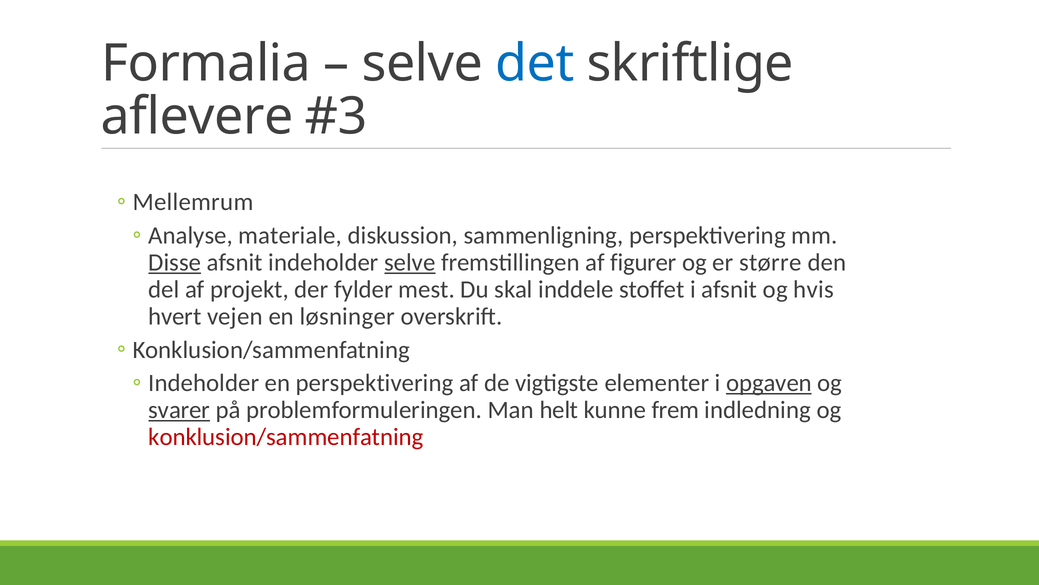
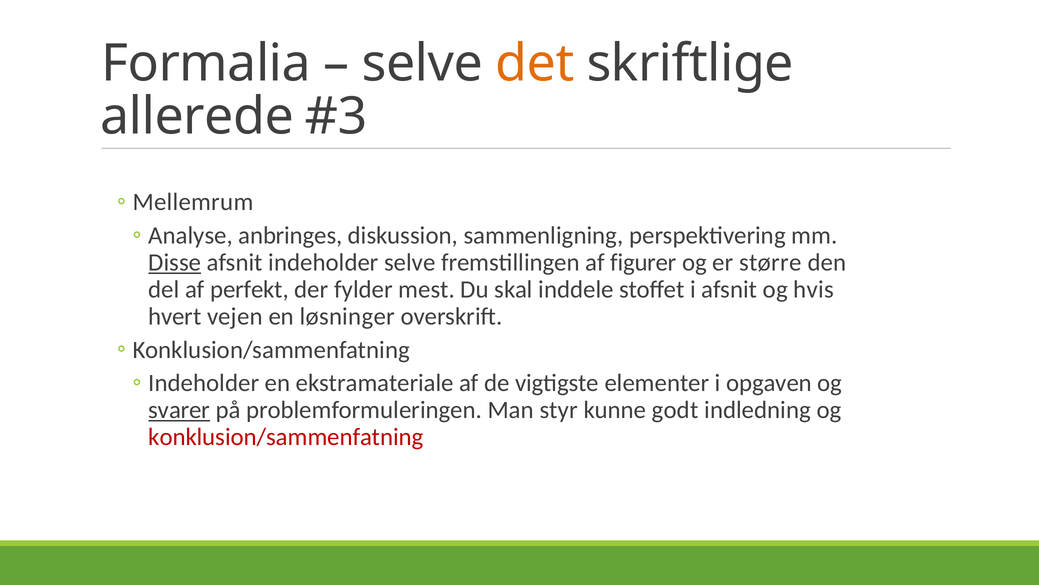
det colour: blue -> orange
aflevere: aflevere -> allerede
materiale: materiale -> anbringes
selve at (410, 262) underline: present -> none
projekt: projekt -> perfekt
en perspektivering: perspektivering -> ekstramateriale
opgaven underline: present -> none
helt: helt -> styr
frem: frem -> godt
